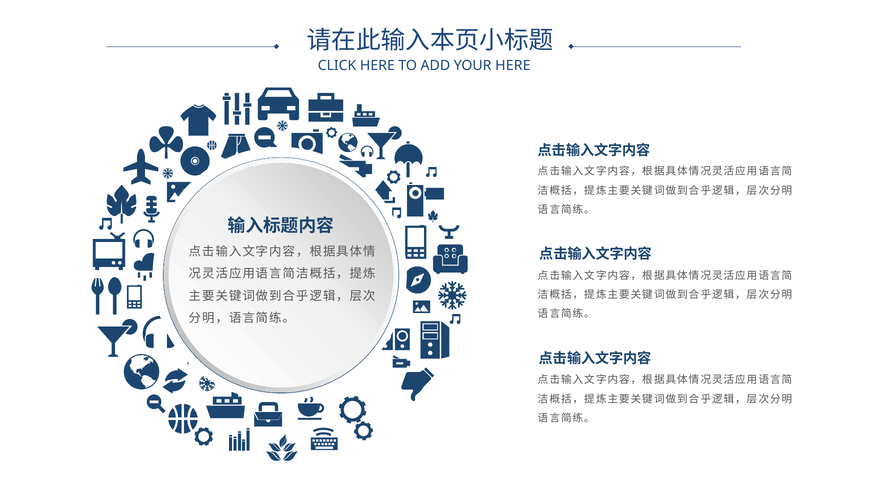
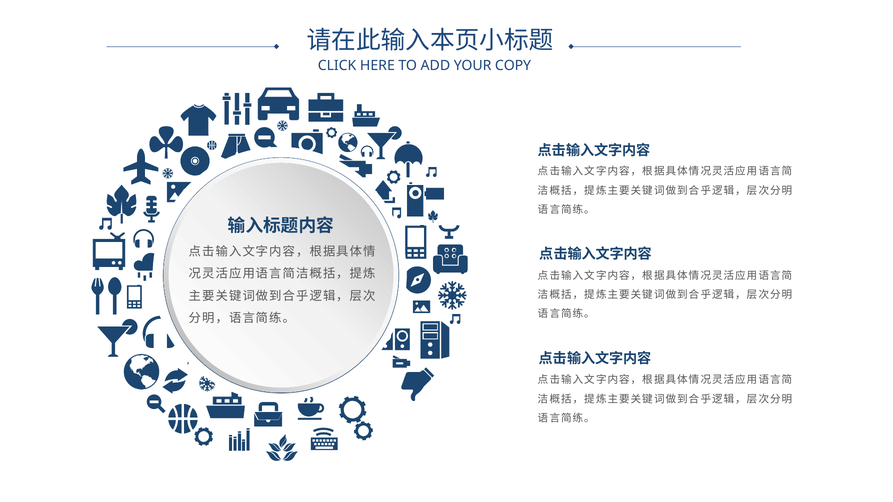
YOUR HERE: HERE -> COPY
